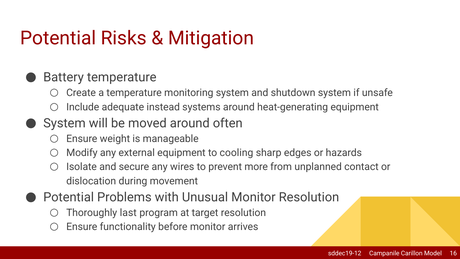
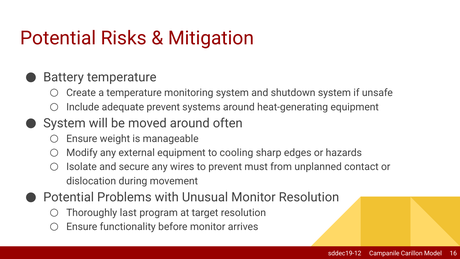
adequate instead: instead -> prevent
more: more -> must
